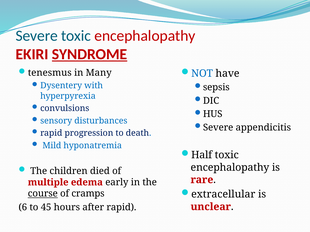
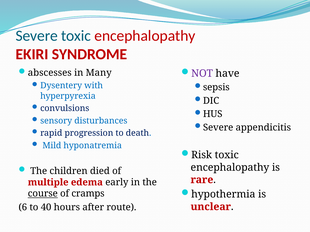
SYNDROME underline: present -> none
tenesmus: tenesmus -> abscesses
NOT colour: blue -> purple
Half: Half -> Risk
extracellular: extracellular -> hypothermia
45: 45 -> 40
after rapid: rapid -> route
